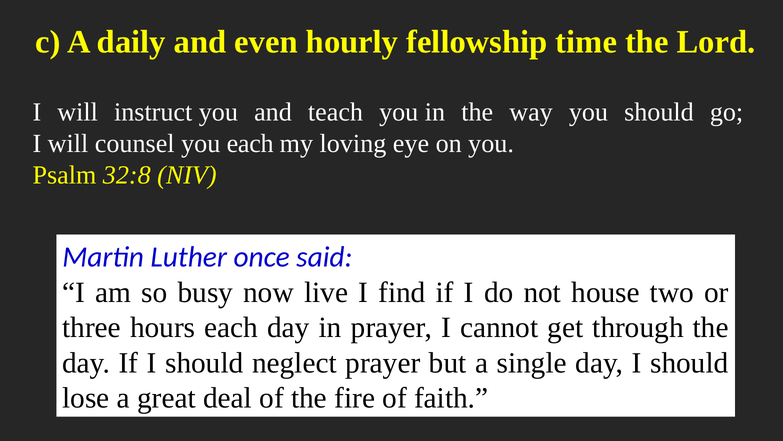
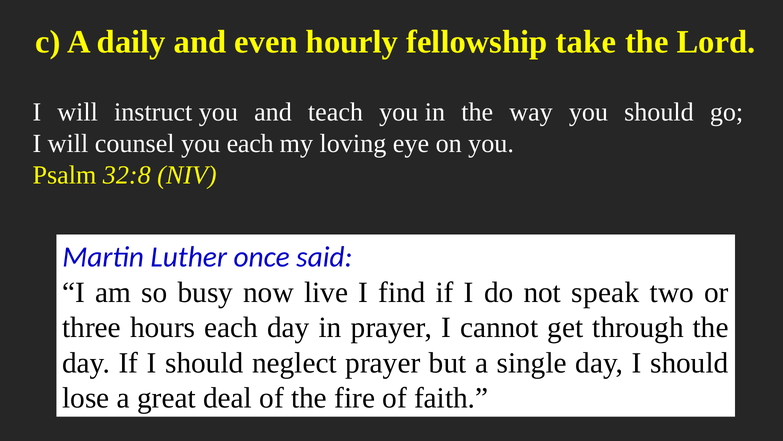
time: time -> take
house: house -> speak
